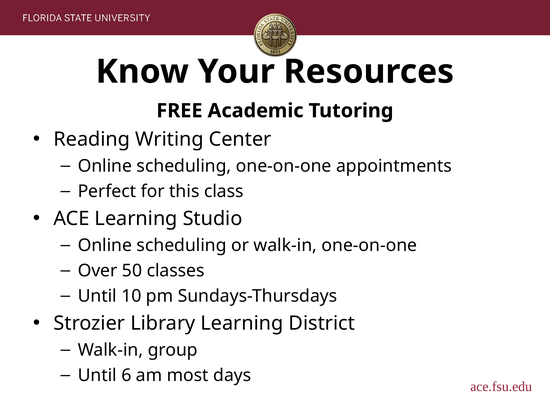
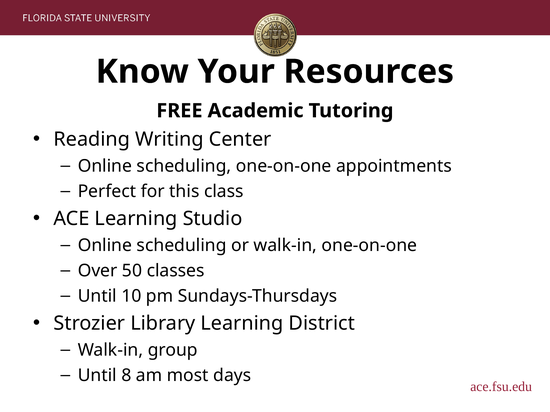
6: 6 -> 8
